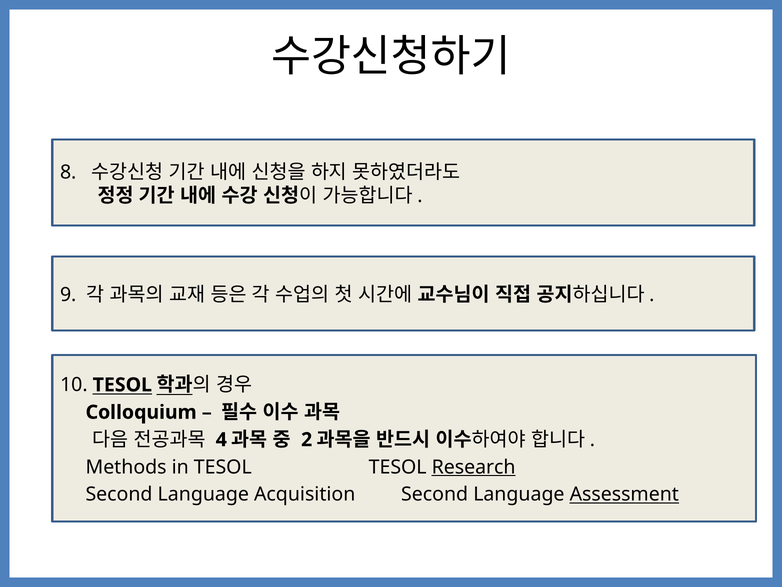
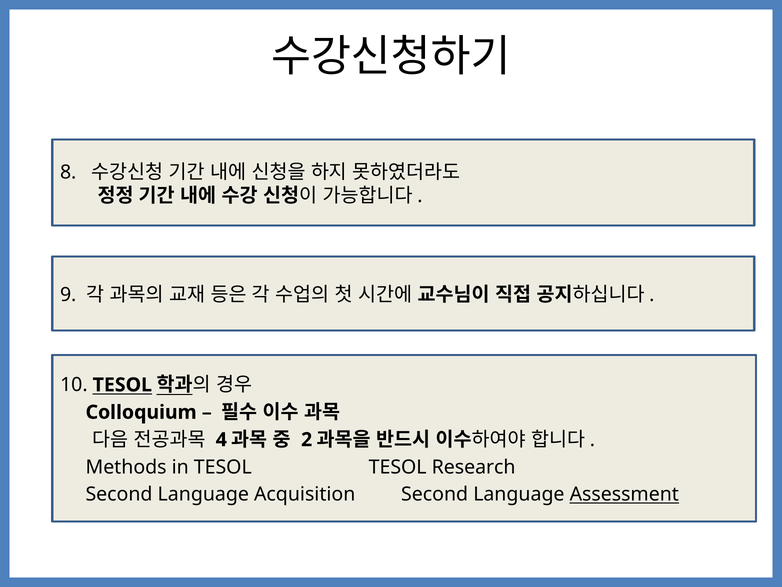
Research underline: present -> none
